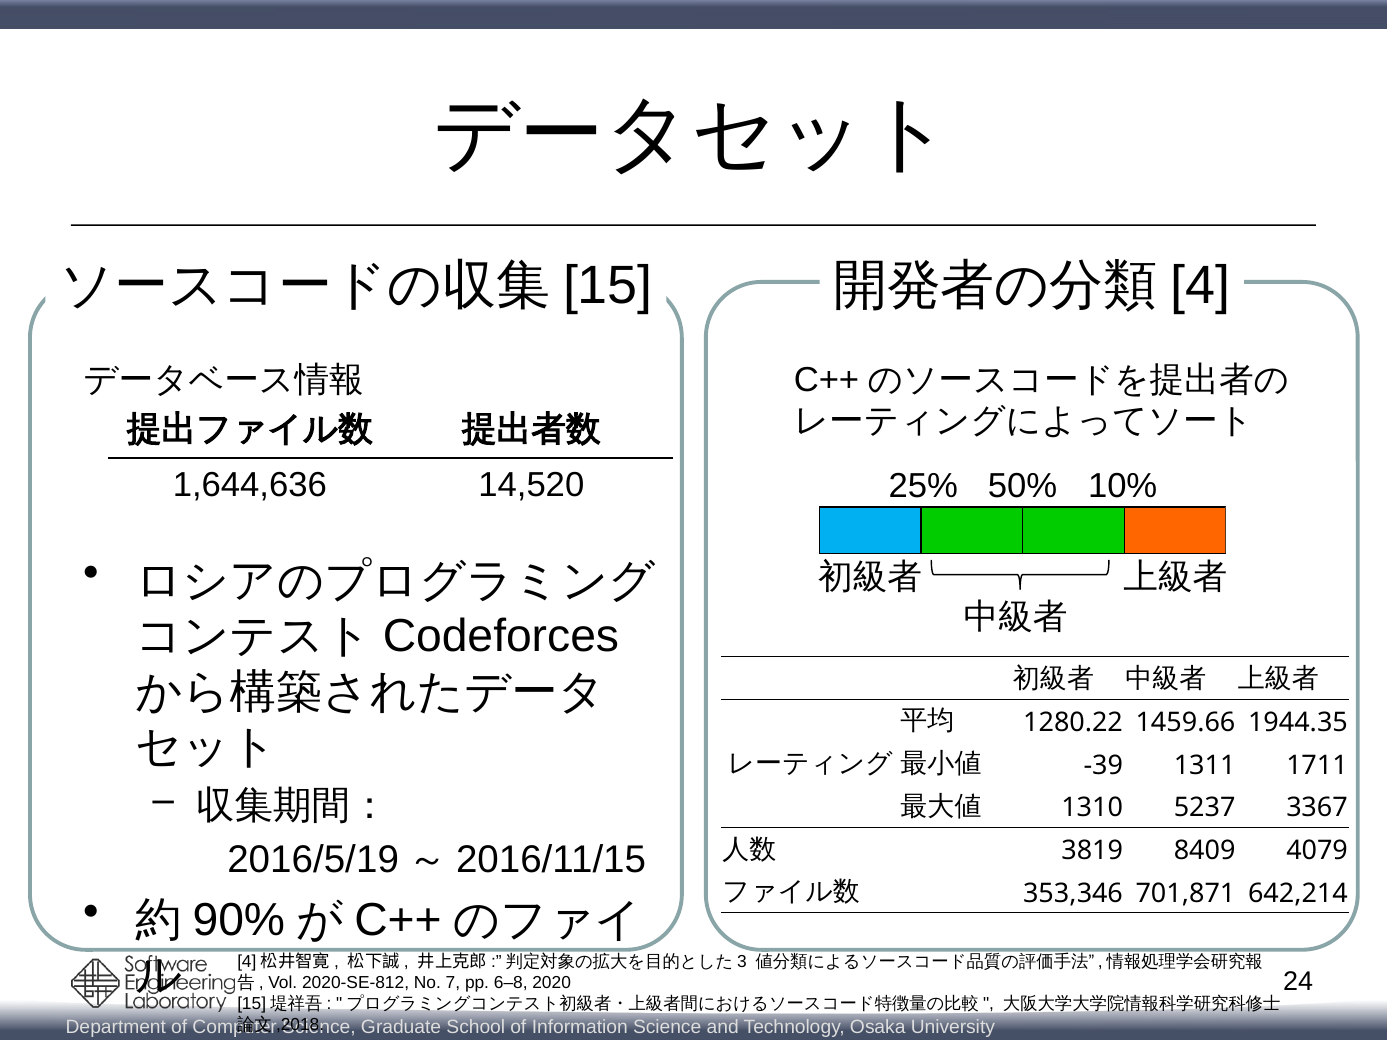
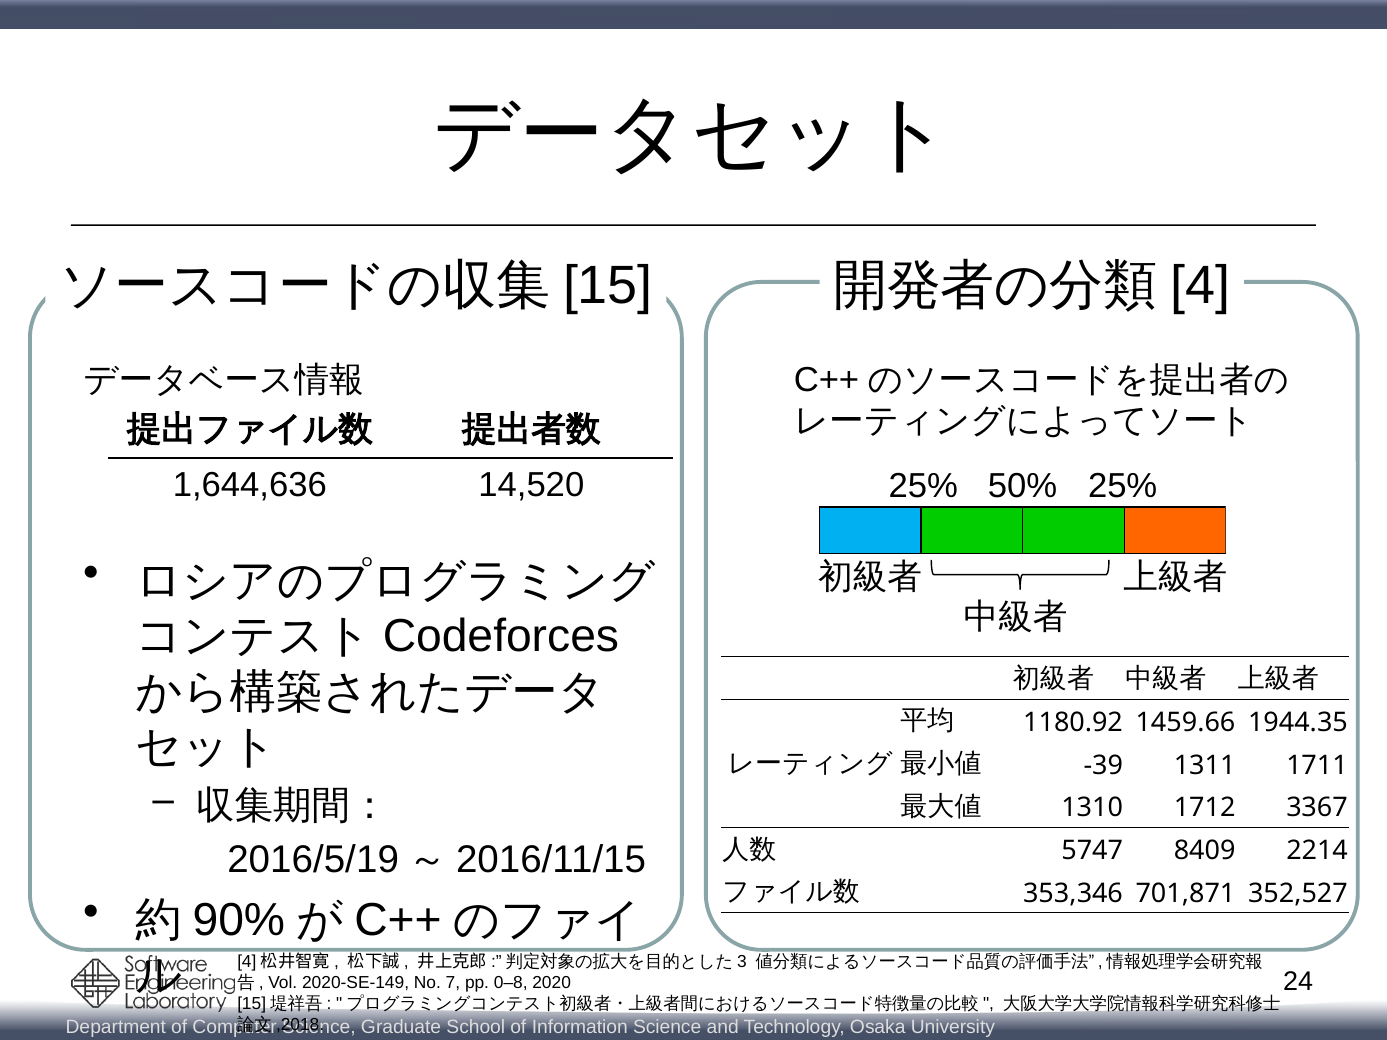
50% 10%: 10% -> 25%
1280.22: 1280.22 -> 1180.92
5237: 5237 -> 1712
3819: 3819 -> 5747
4079: 4079 -> 2214
642,214: 642,214 -> 352,527
2020-SE-812: 2020-SE-812 -> 2020-SE-149
6–8: 6–8 -> 0–8
